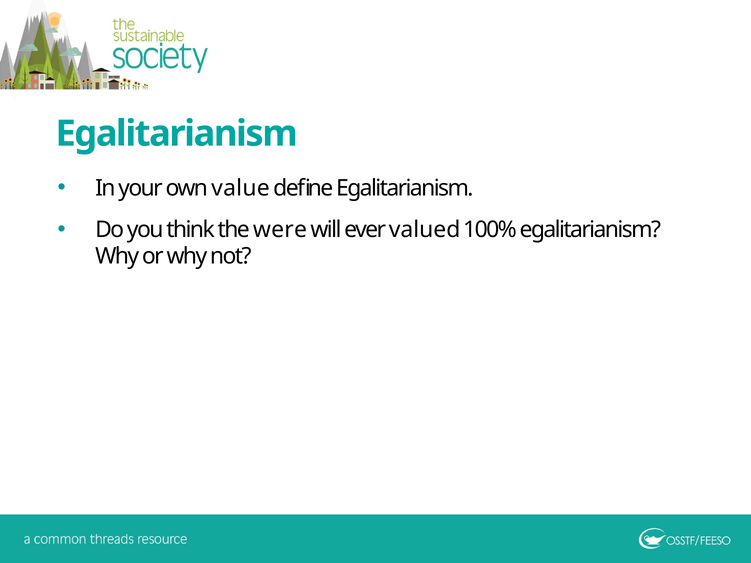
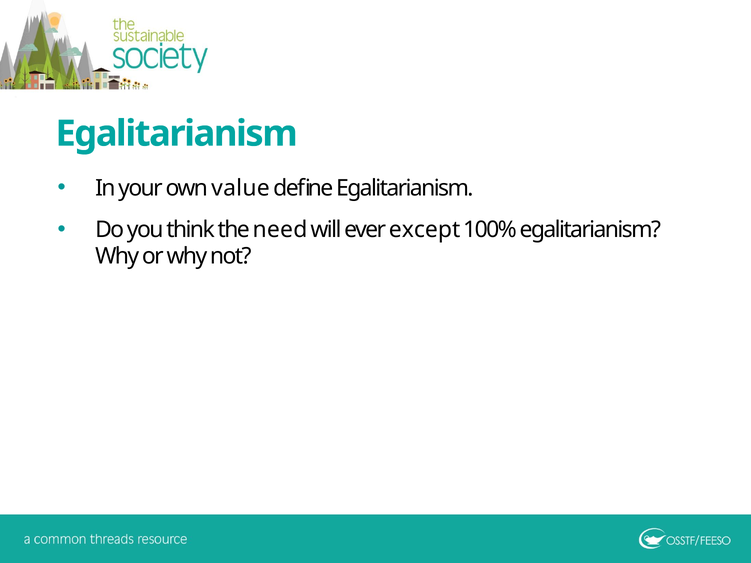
were: were -> need
valued: valued -> except
